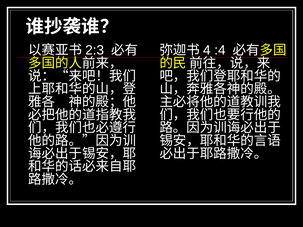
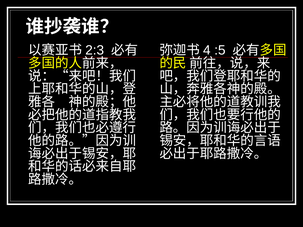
:4: :4 -> :5
